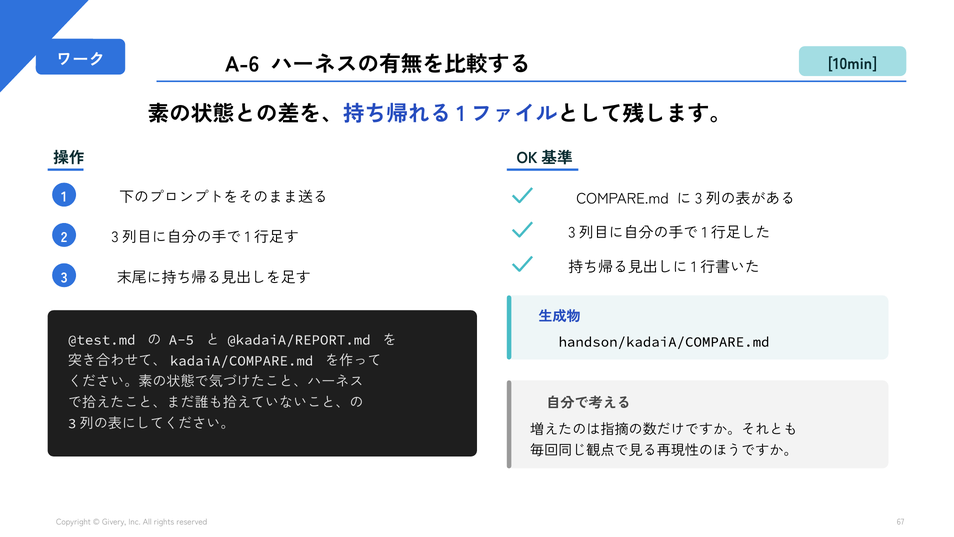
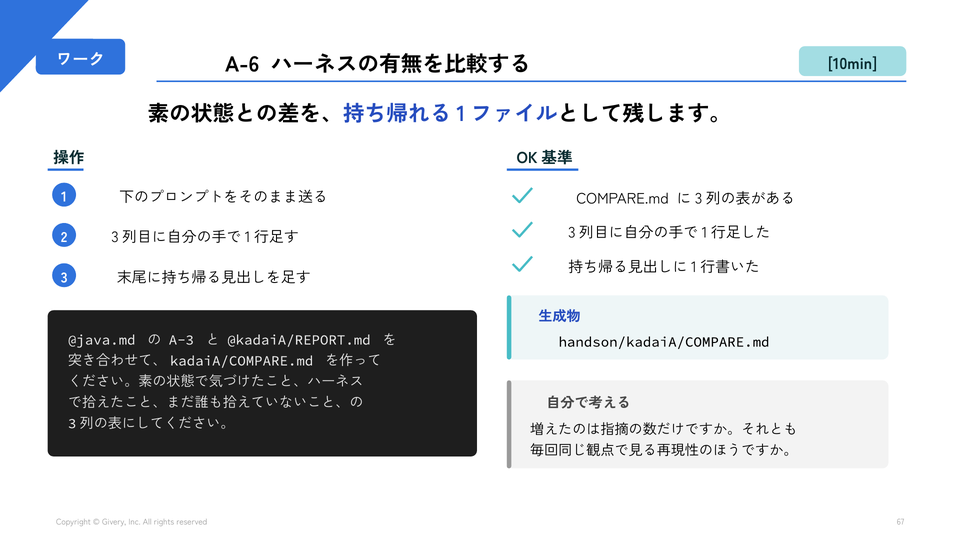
@test.md: @test.md -> @java.md
A-5: A-5 -> A-3
